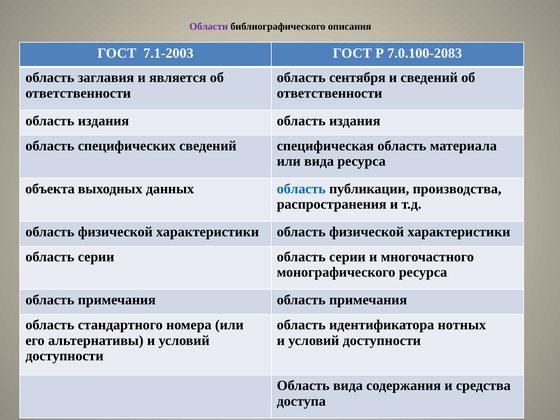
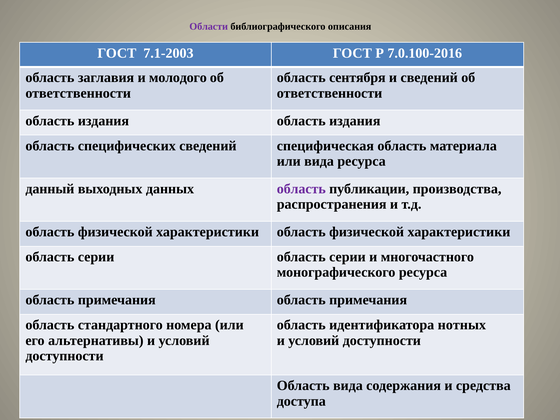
7.0.100-2083: 7.0.100-2083 -> 7.0.100-2016
является: является -> молодого
объекта: объекта -> данный
область at (301, 189) colour: blue -> purple
